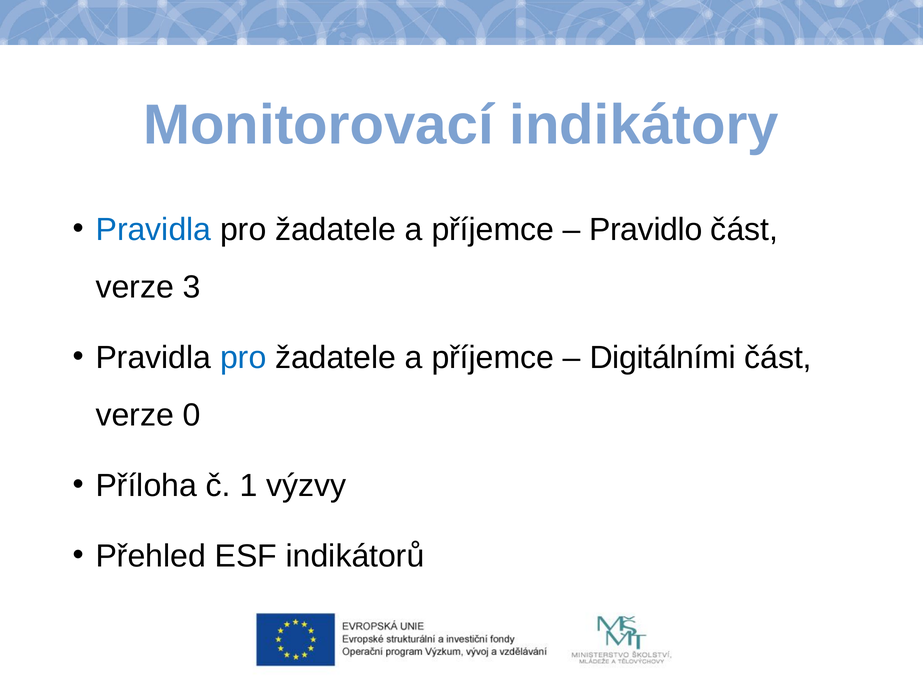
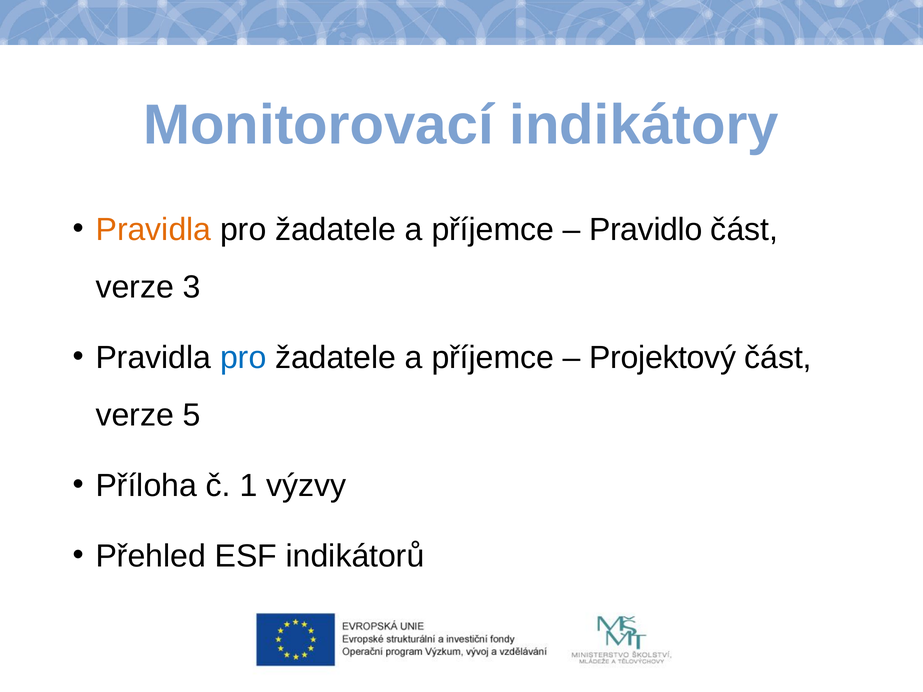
Pravidla at (153, 230) colour: blue -> orange
Digitálními: Digitálními -> Projektový
0: 0 -> 5
